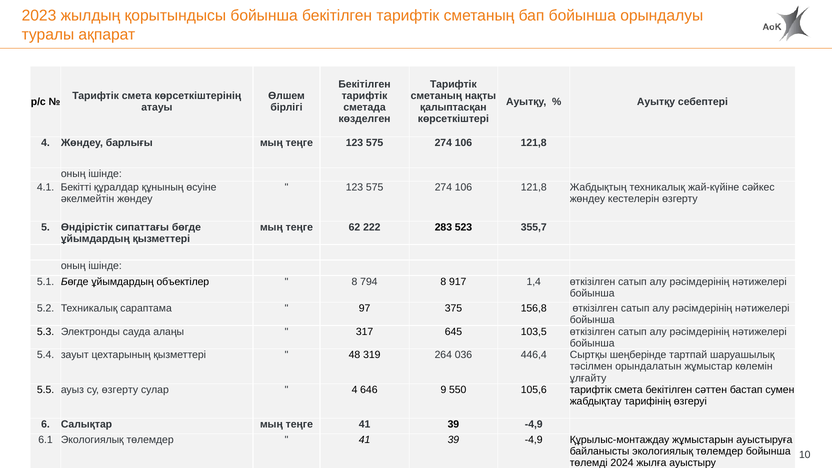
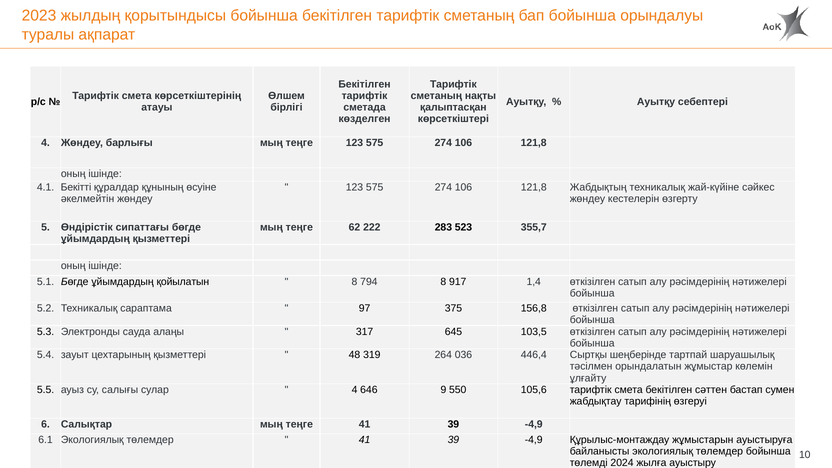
объектілер: объектілер -> қойылатын
су өзгерту: өзгерту -> салығы
